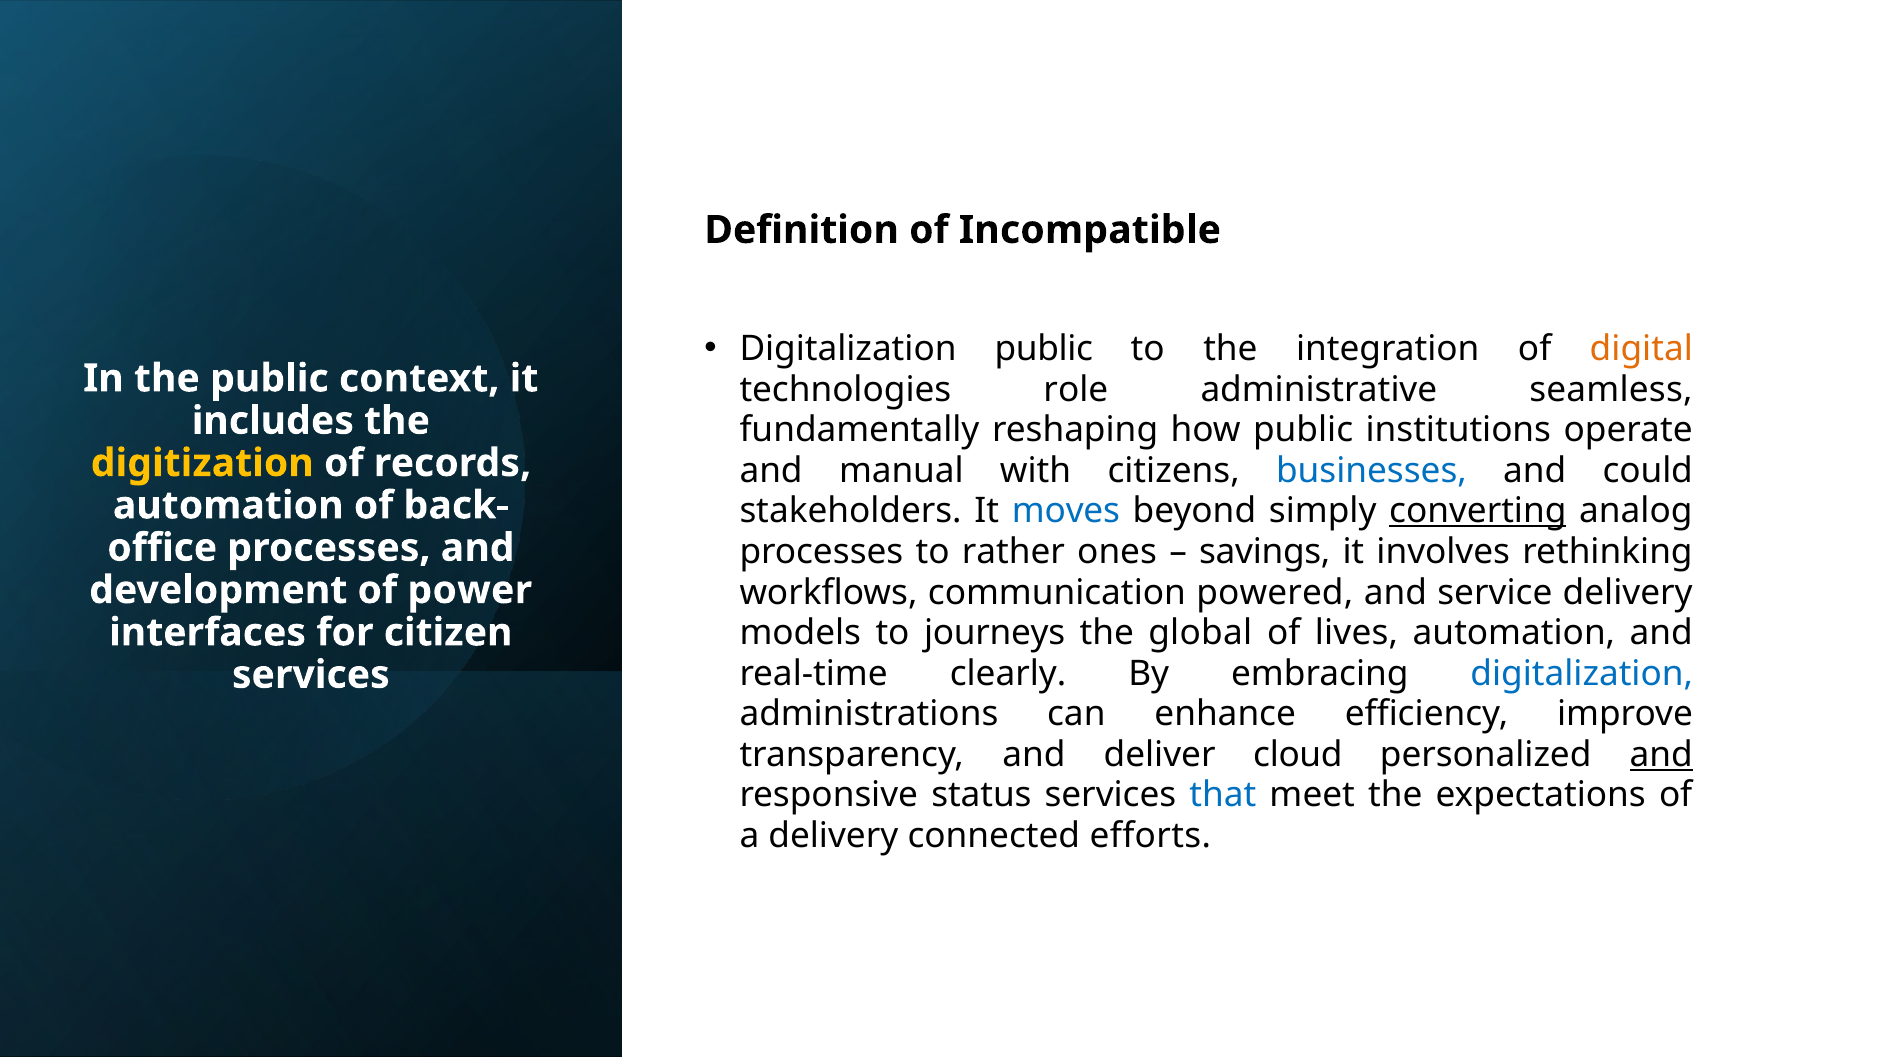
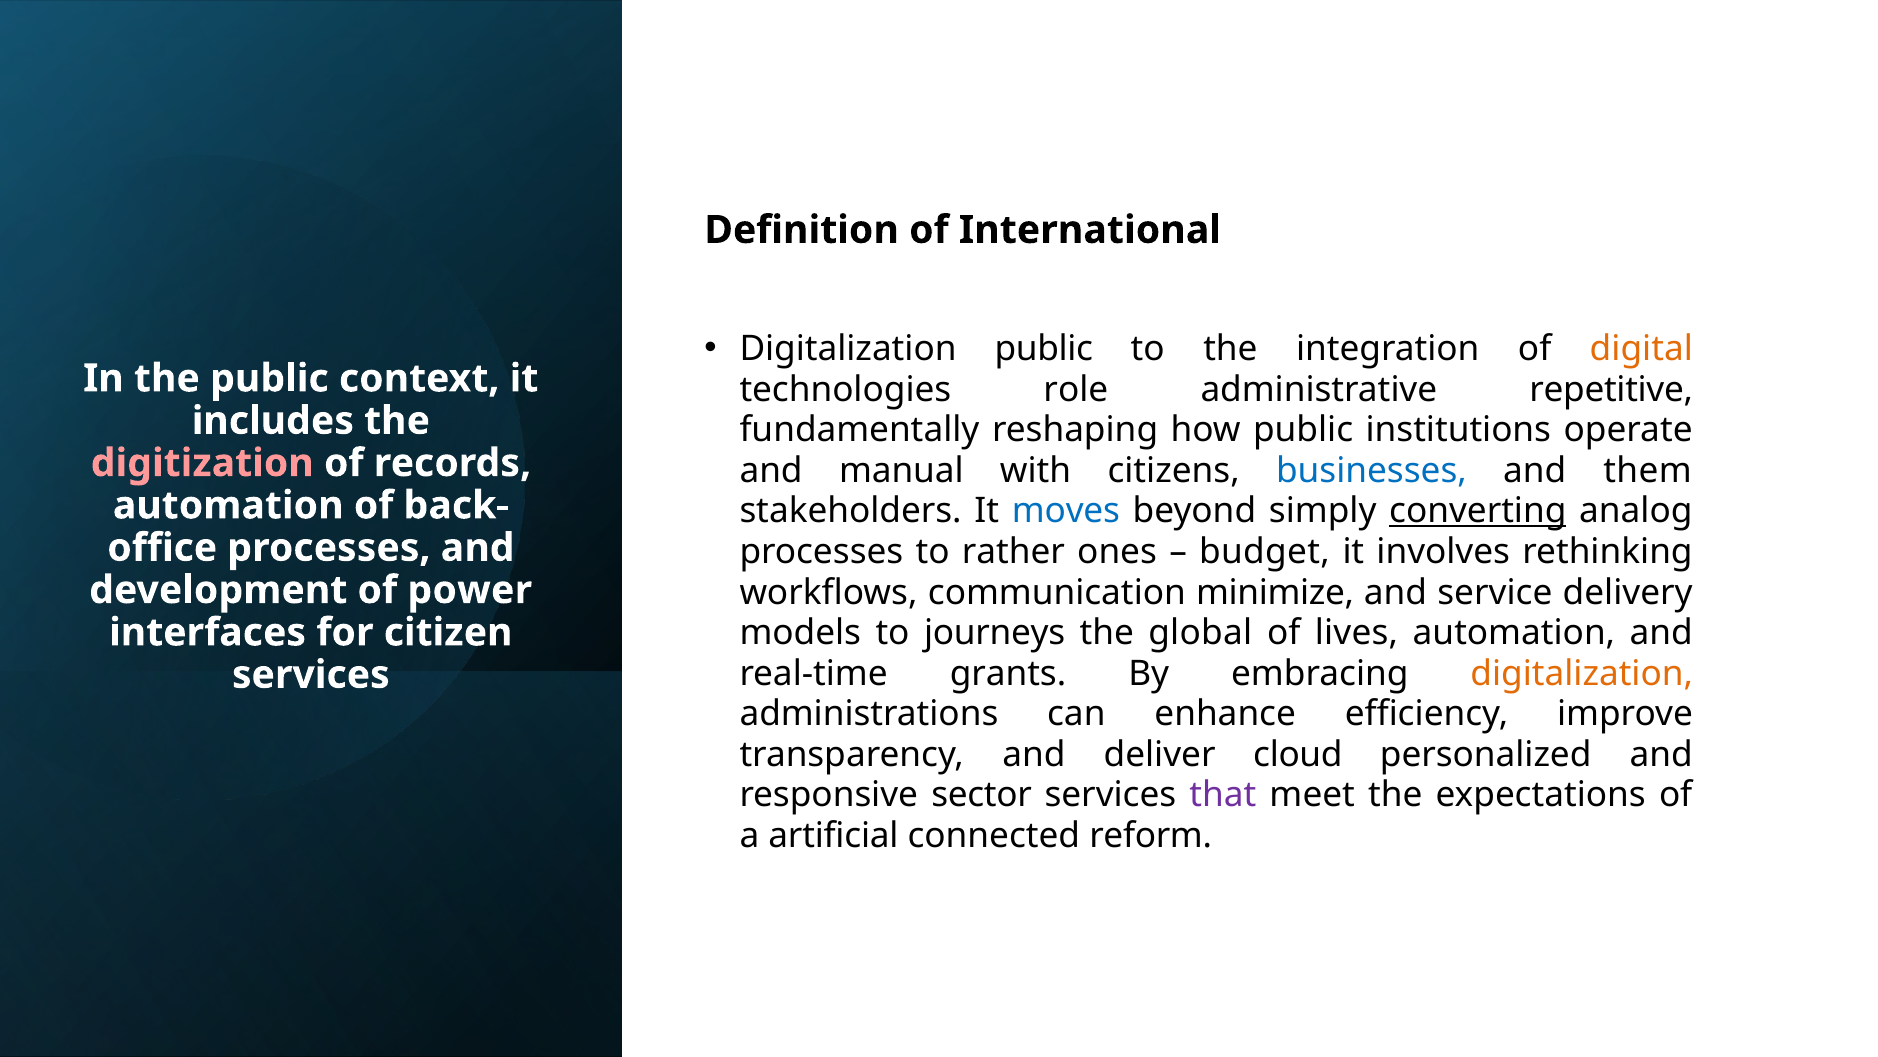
Incompatible: Incompatible -> International
seamless: seamless -> repetitive
digitization colour: yellow -> pink
could: could -> them
savings: savings -> budget
powered: powered -> minimize
clearly: clearly -> grants
digitalization at (1582, 673) colour: blue -> orange
and at (1661, 754) underline: present -> none
status: status -> sector
that colour: blue -> purple
a delivery: delivery -> artificial
efforts: efforts -> reform
